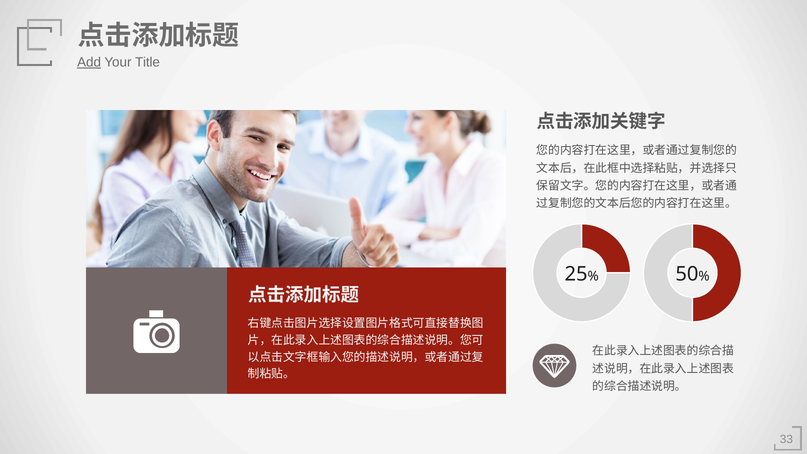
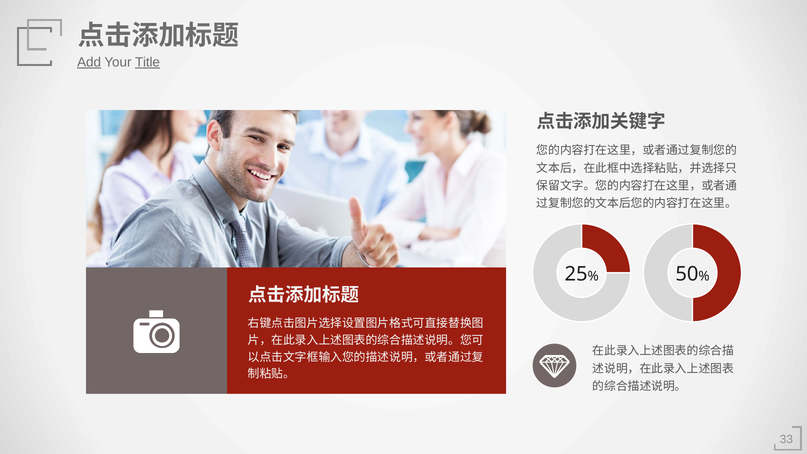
Title underline: none -> present
